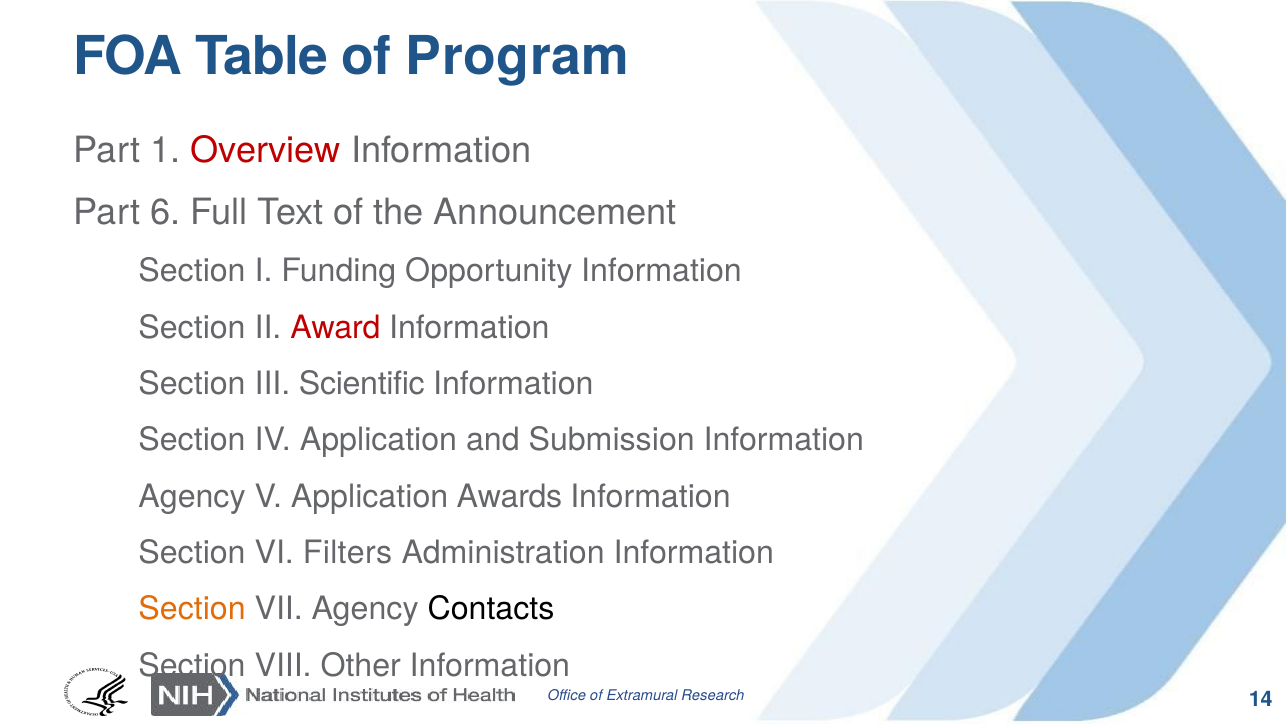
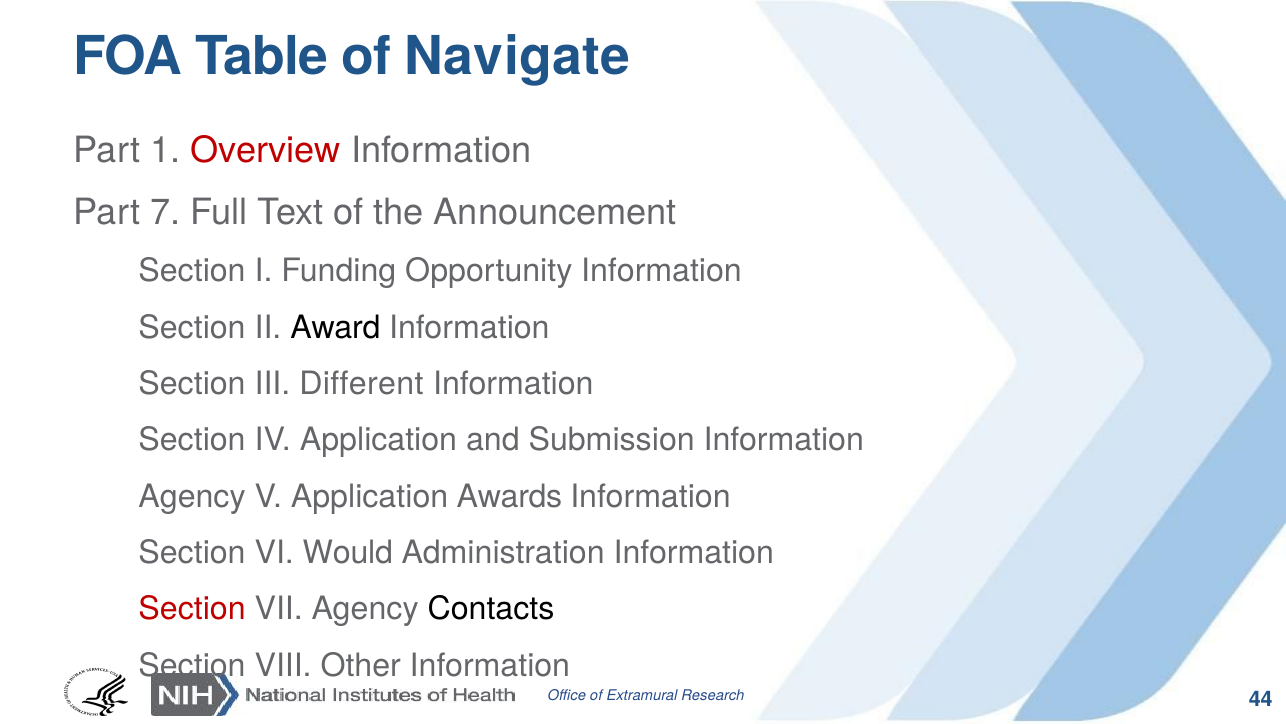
Program: Program -> Navigate
6: 6 -> 7
Award colour: red -> black
Scientific: Scientific -> Different
Filters: Filters -> Would
Section at (192, 609) colour: orange -> red
14: 14 -> 44
